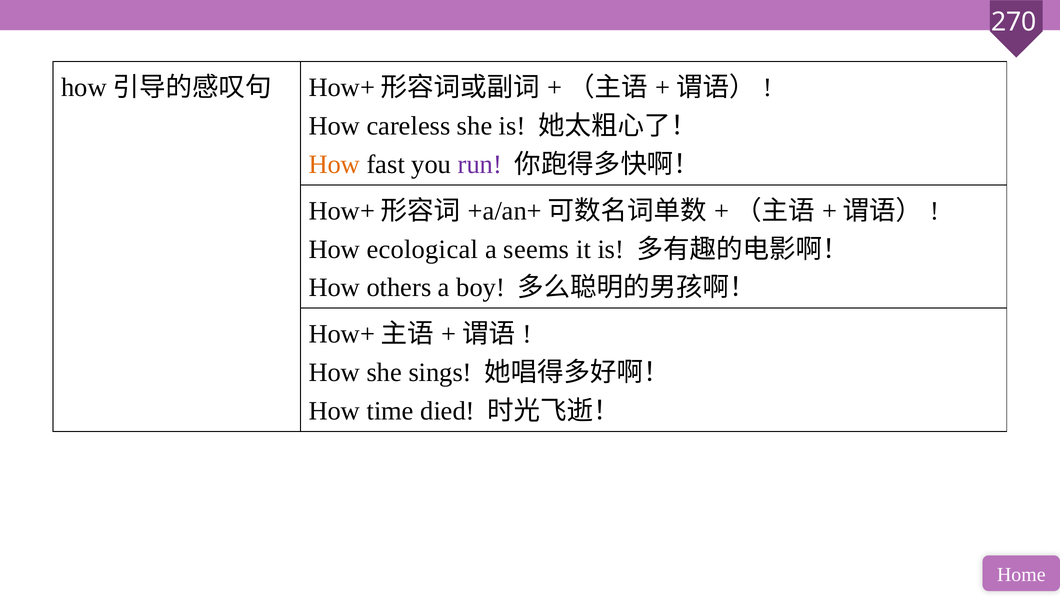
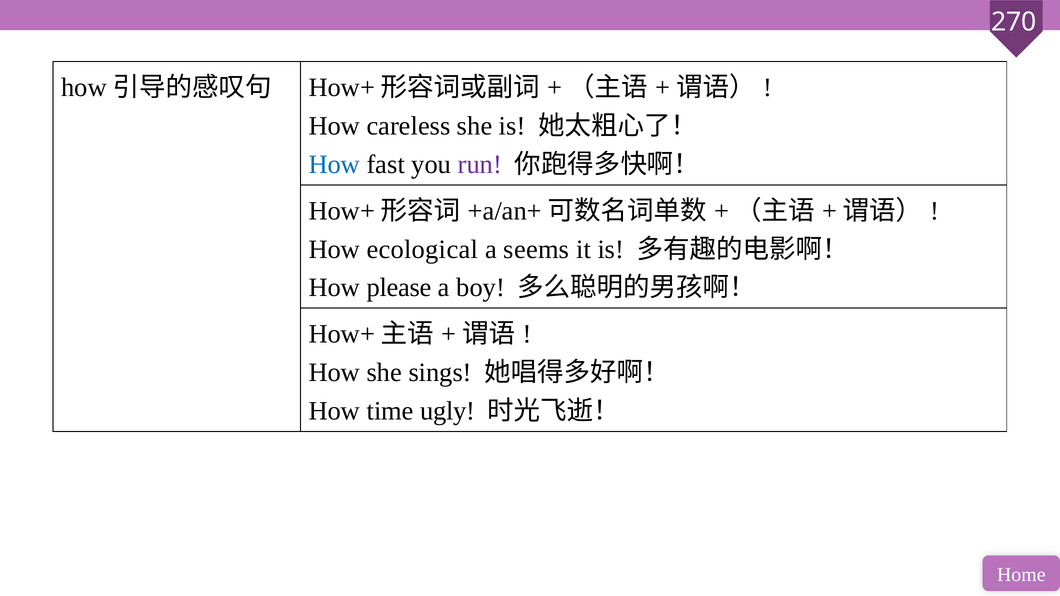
How at (334, 165) colour: orange -> blue
others: others -> please
died: died -> ugly
